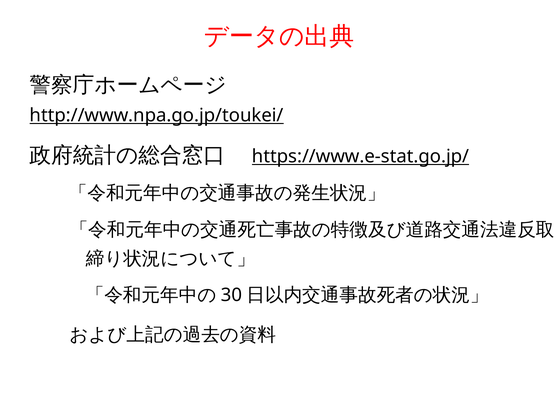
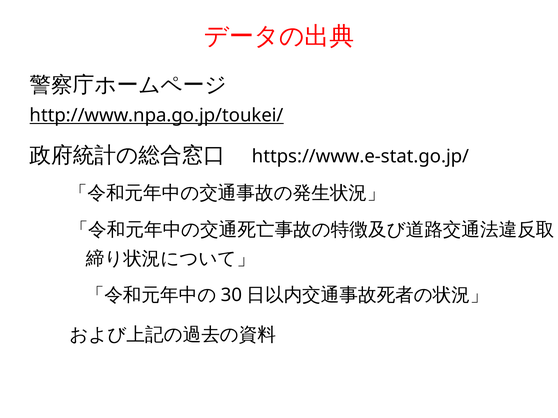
https://www.e-stat.go.jp/ underline: present -> none
